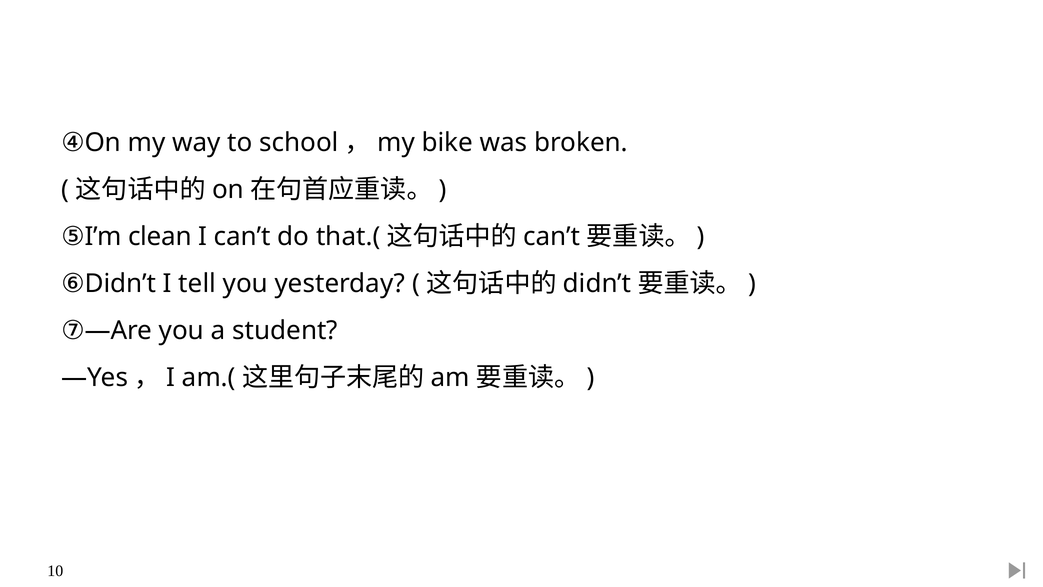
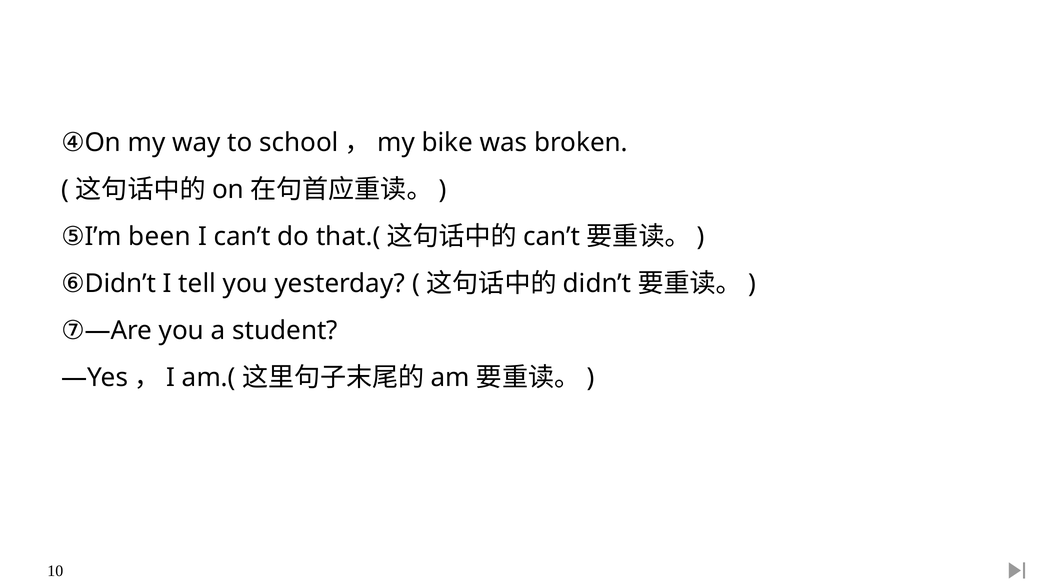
clean: clean -> been
